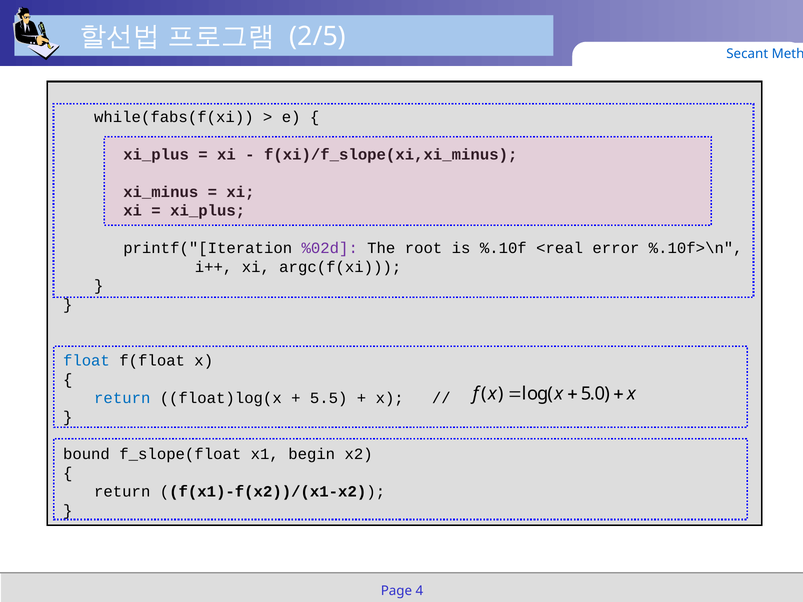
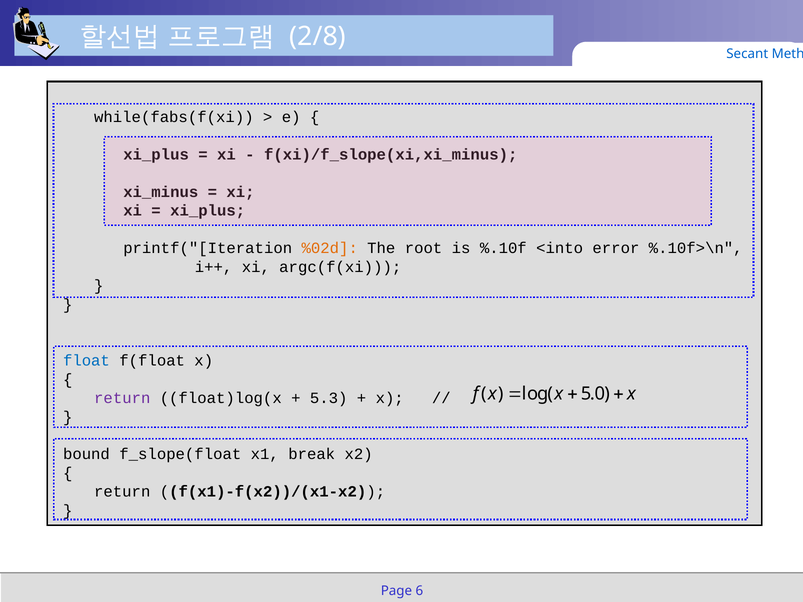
2/5: 2/5 -> 2/8
%02d colour: purple -> orange
<real: <real -> <into
return at (122, 398) colour: blue -> purple
5.5: 5.5 -> 5.3
begin: begin -> break
4: 4 -> 6
